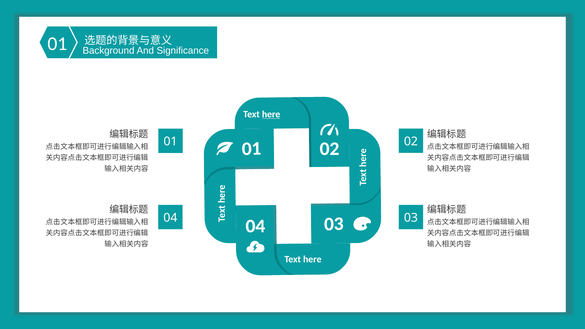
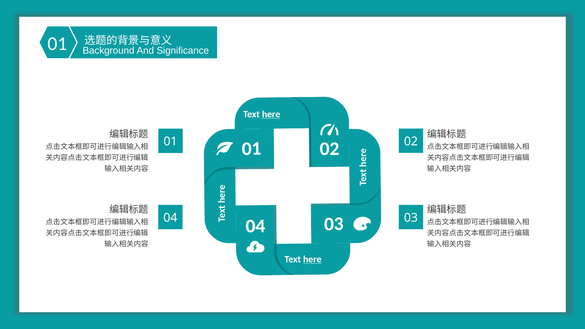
here at (312, 259) underline: none -> present
